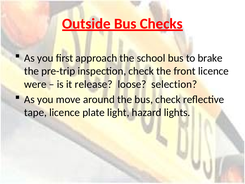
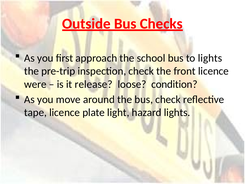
to brake: brake -> lights
selection: selection -> condition
